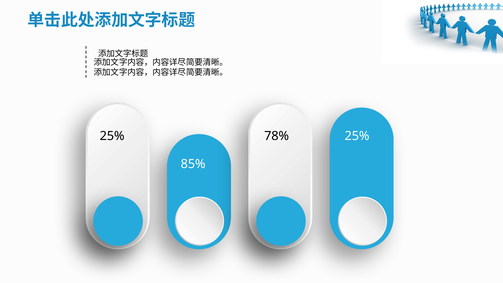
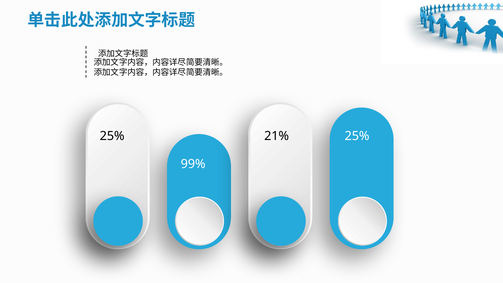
78%: 78% -> 21%
85%: 85% -> 99%
